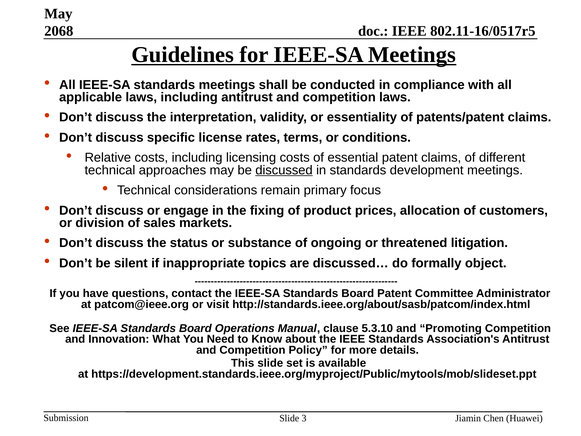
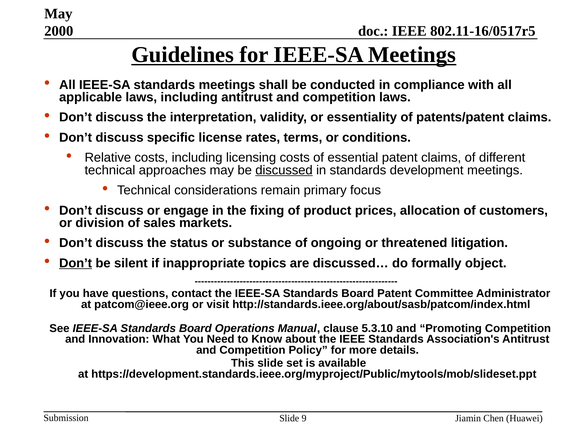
2068: 2068 -> 2000
Don’t at (76, 263) underline: none -> present
3: 3 -> 9
